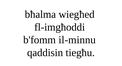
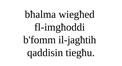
il-minnu: il-minnu -> il-jagħtih
